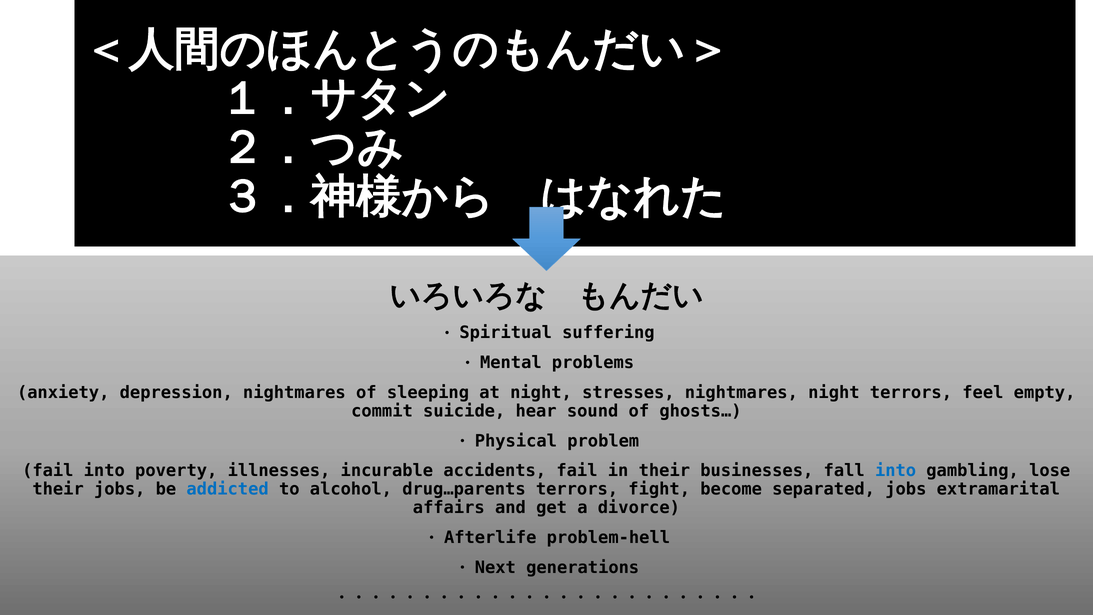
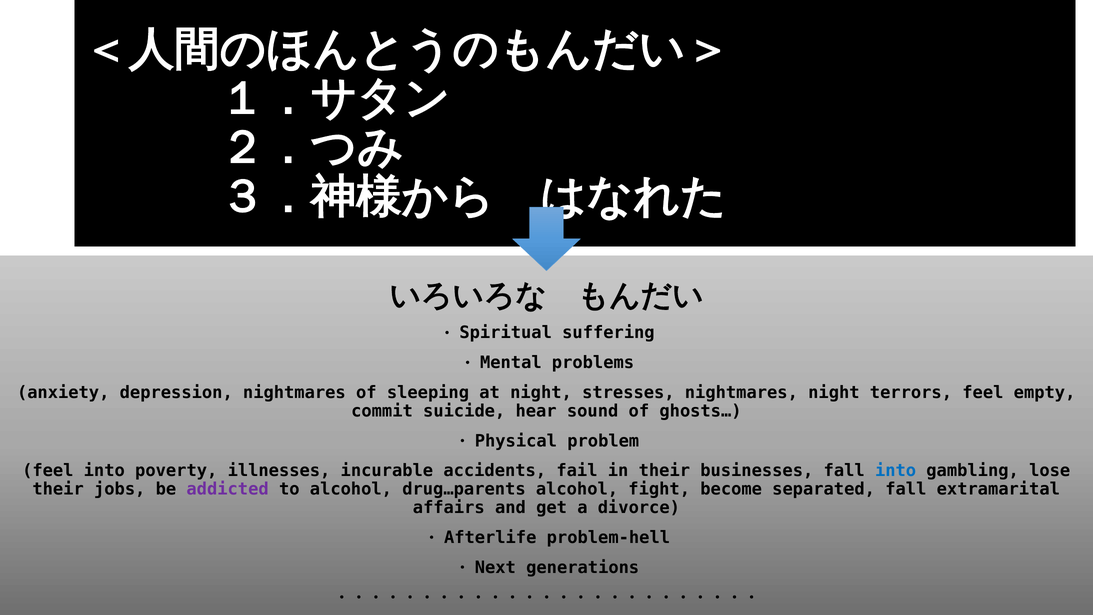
fail at (48, 471): fail -> feel
addicted colour: blue -> purple
drug…parents terrors: terrors -> alcohol
separated jobs: jobs -> fall
